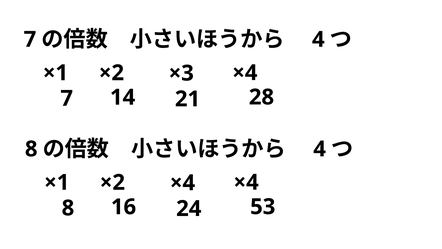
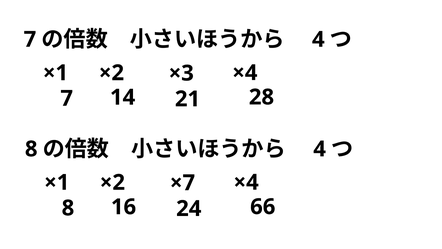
×2 ×4: ×4 -> ×7
53: 53 -> 66
